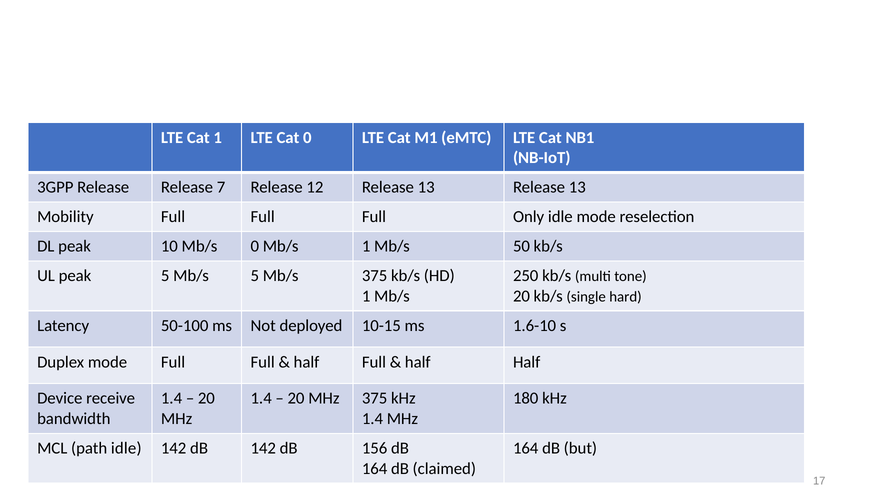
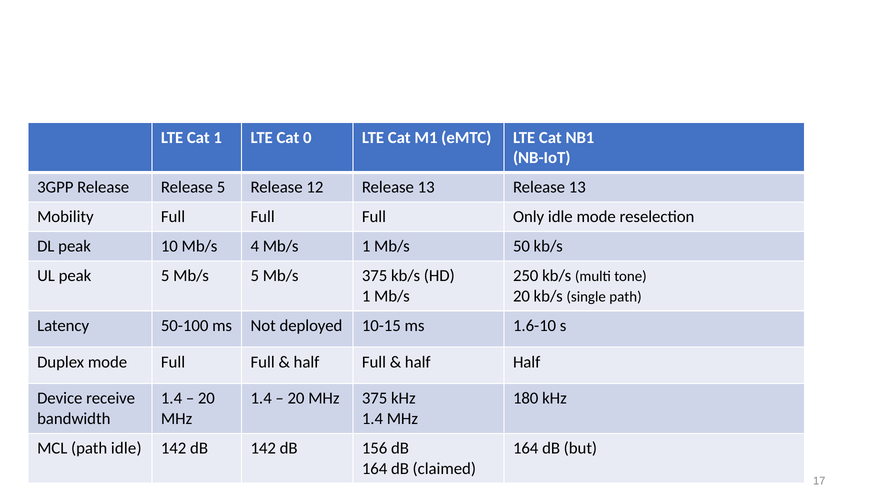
Release 7: 7 -> 5
Mb/s 0: 0 -> 4
single hard: hard -> path
